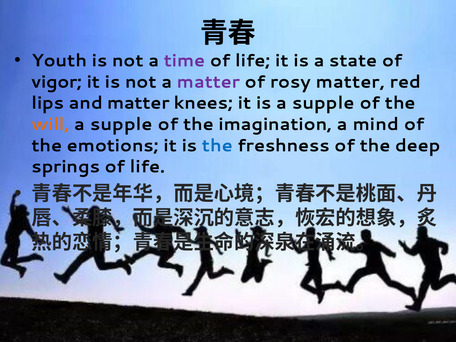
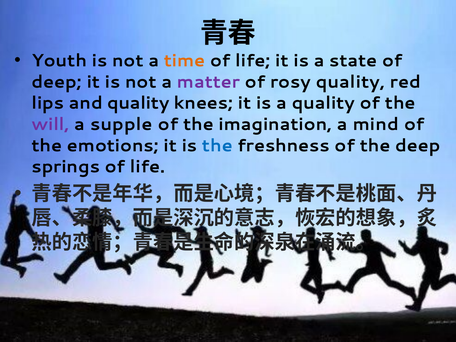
time colour: purple -> orange
vigor at (57, 82): vigor -> deep
rosy matter: matter -> quality
and matter: matter -> quality
is a supple: supple -> quality
will colour: orange -> purple
